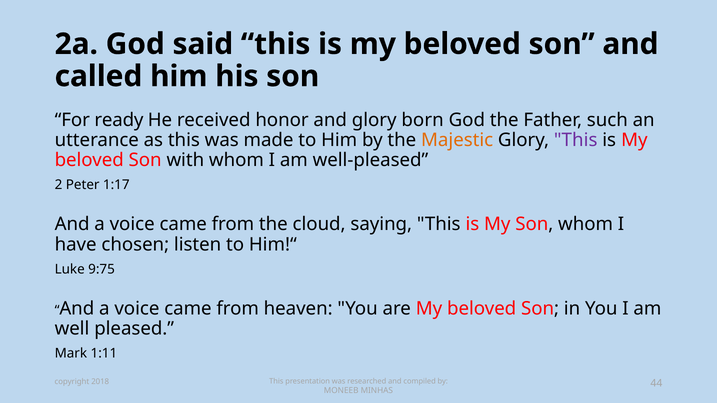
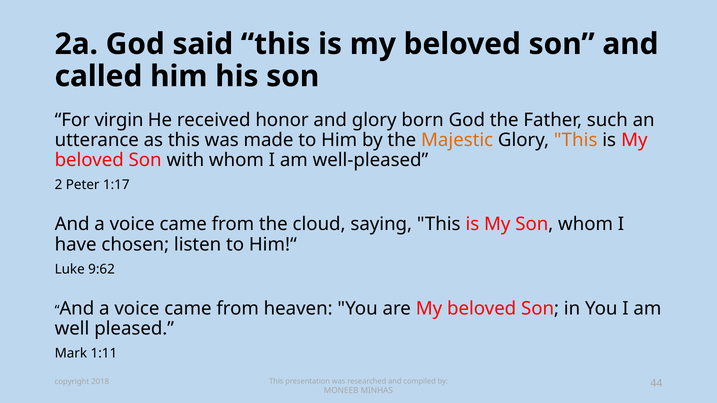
ready: ready -> virgin
This at (576, 140) colour: purple -> orange
9:75: 9:75 -> 9:62
